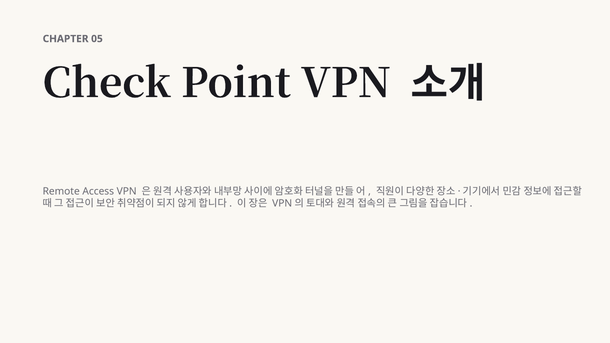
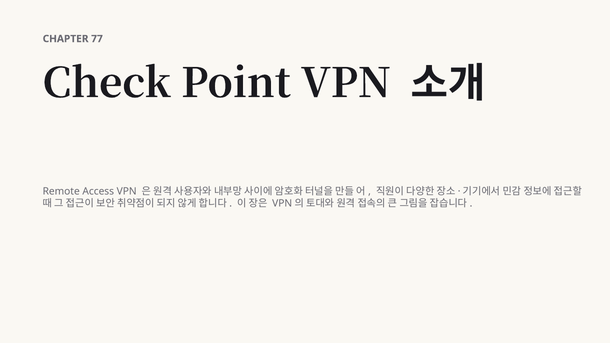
05: 05 -> 77
